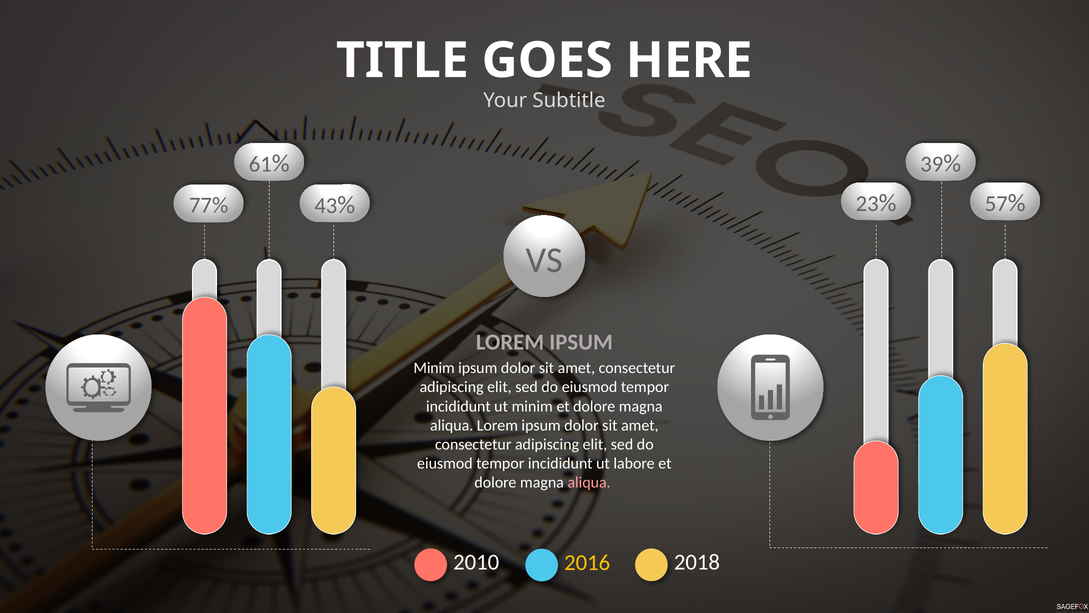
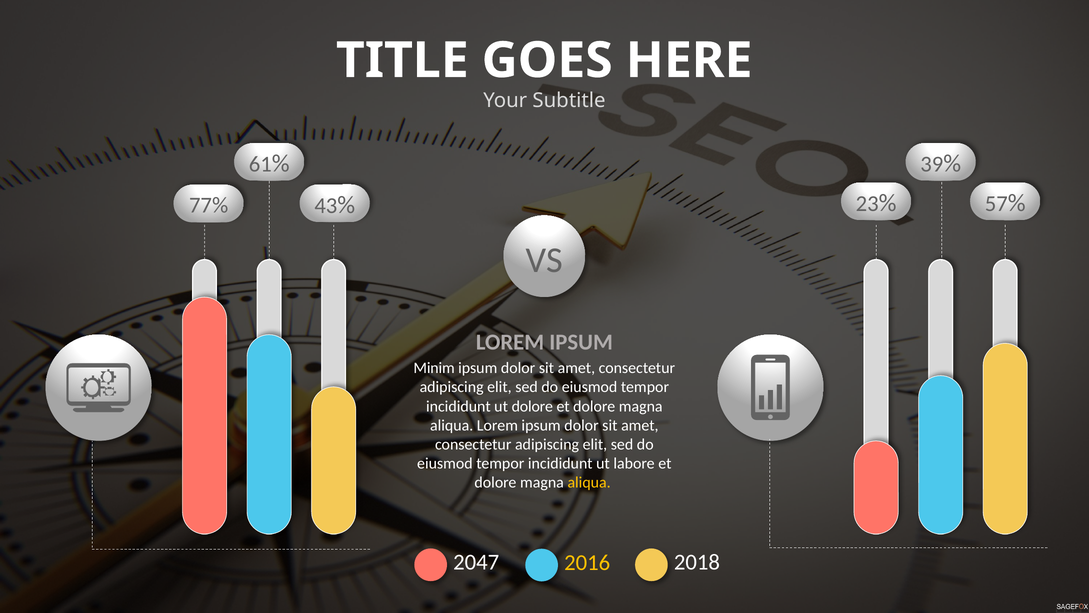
ut minim: minim -> dolore
aliqua at (589, 482) colour: pink -> yellow
2010: 2010 -> 2047
